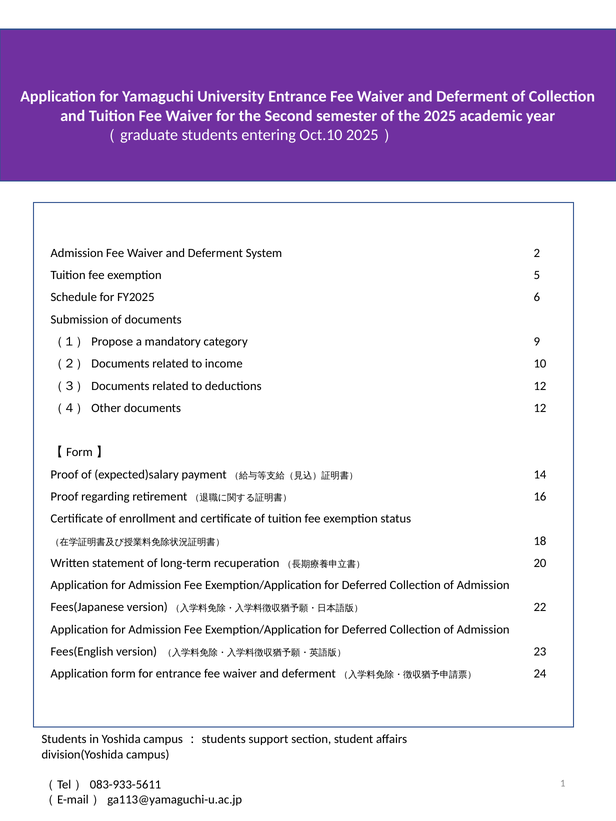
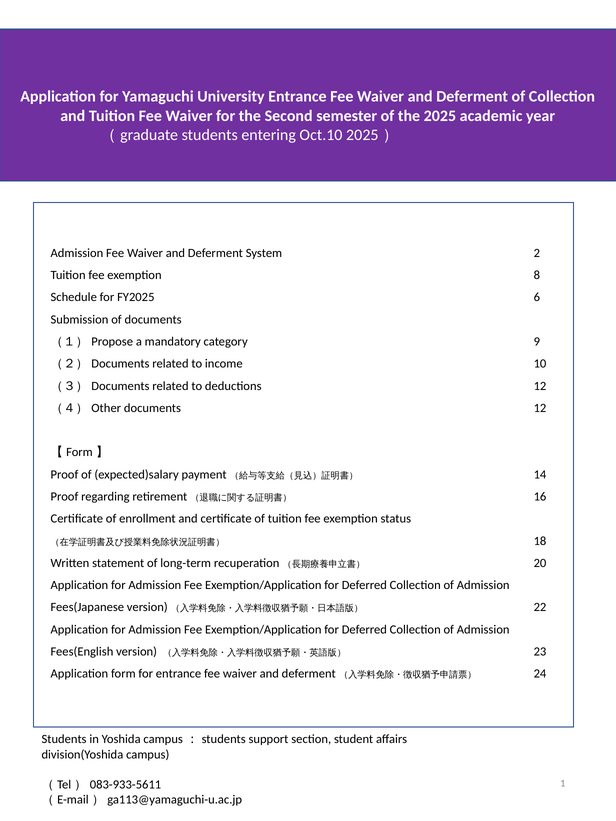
5: 5 -> 8
